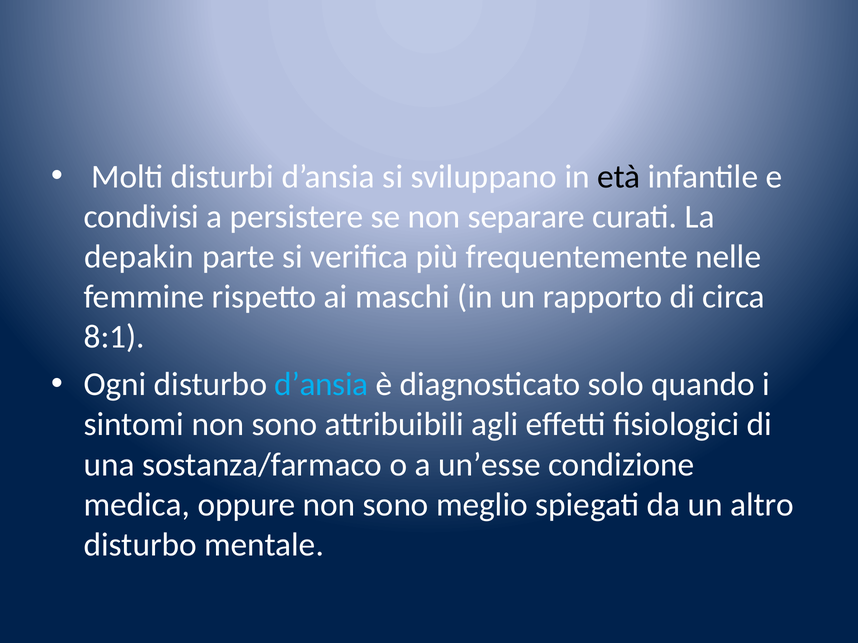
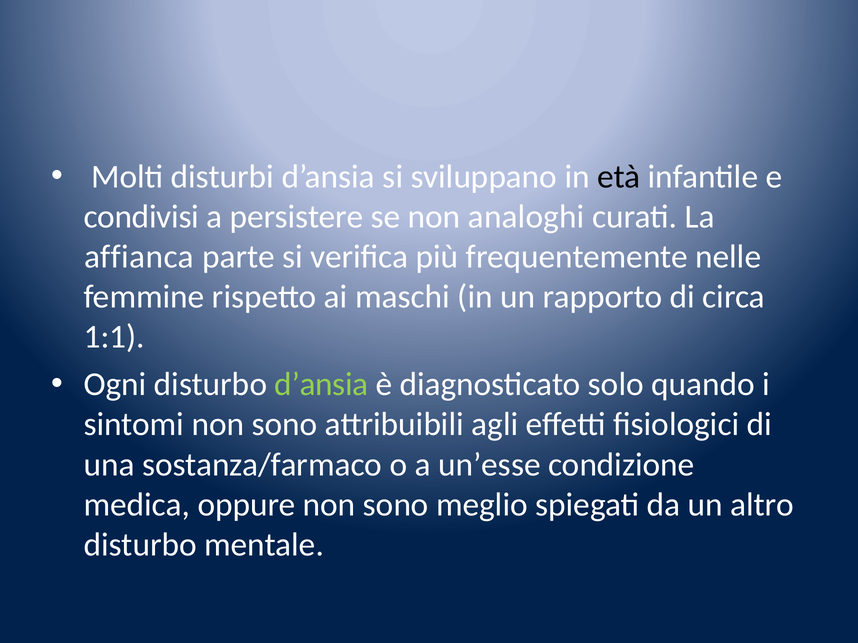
separare: separare -> analoghi
depakin: depakin -> affianca
8:1: 8:1 -> 1:1
d’ansia at (321, 385) colour: light blue -> light green
